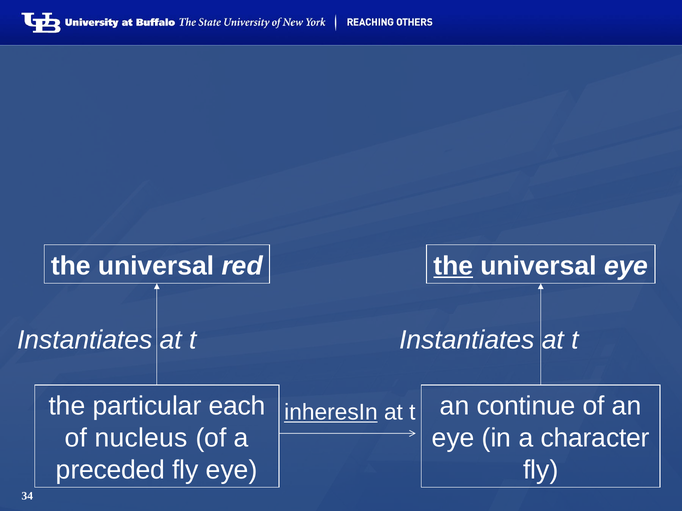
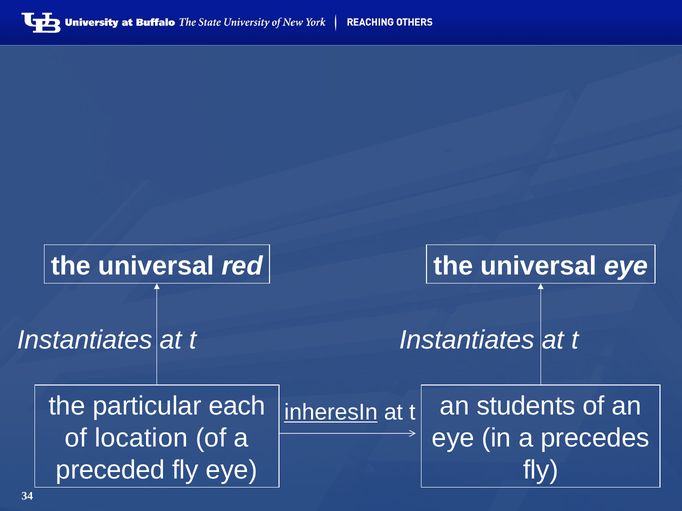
the at (453, 266) underline: present -> none
continue: continue -> students
nucleus: nucleus -> location
character: character -> precedes
